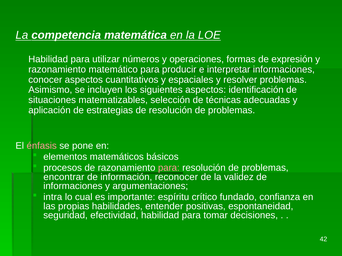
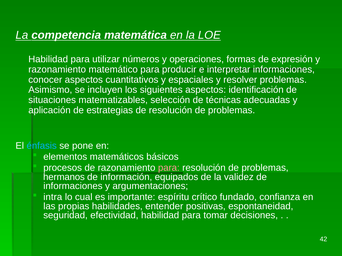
énfasis colour: pink -> light blue
encontrar: encontrar -> hermanos
reconocer: reconocer -> equipados
